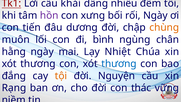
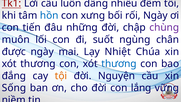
khải: khải -> luôn
hồn colour: purple -> blue
dương: dương -> những
chùng colour: orange -> purple
bình: bình -> suốt
hằng: hằng -> được
Rạng: Rạng -> Sống
thác: thác -> lắng
